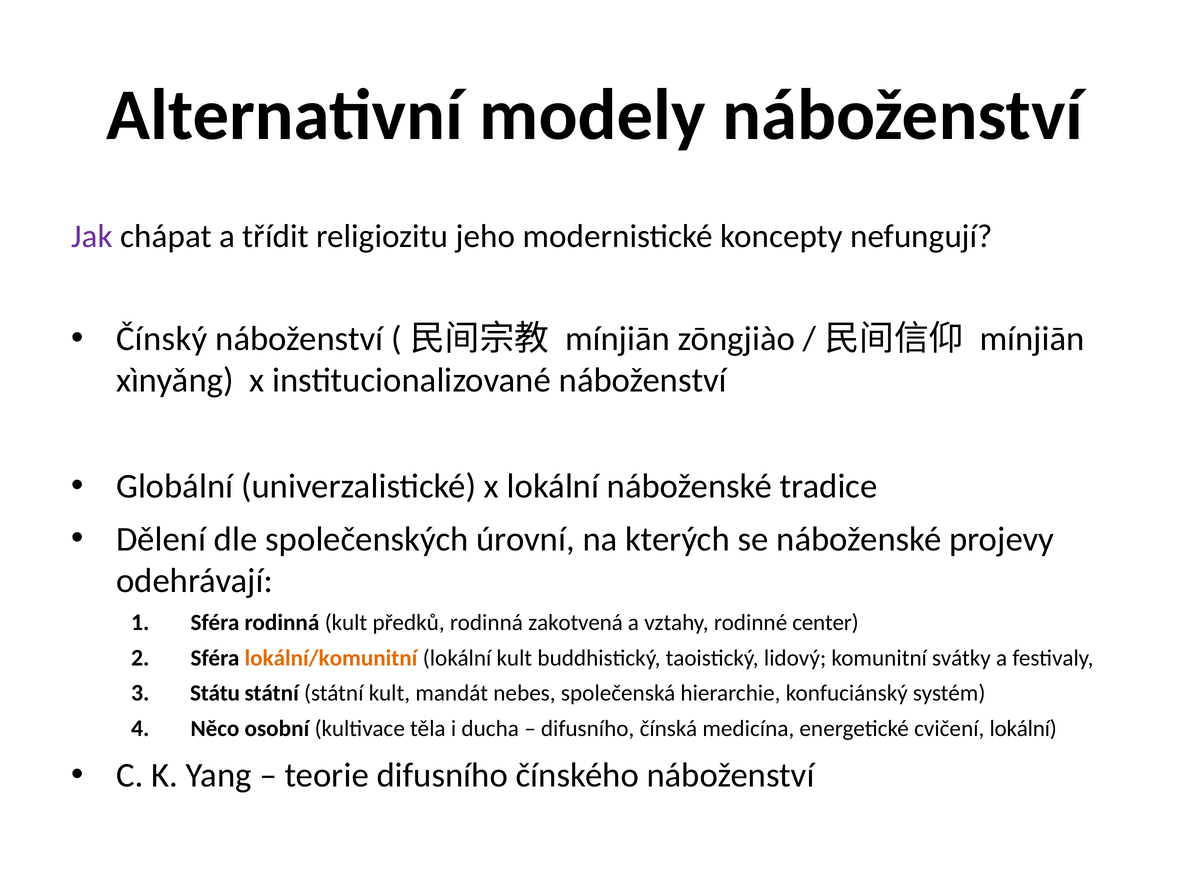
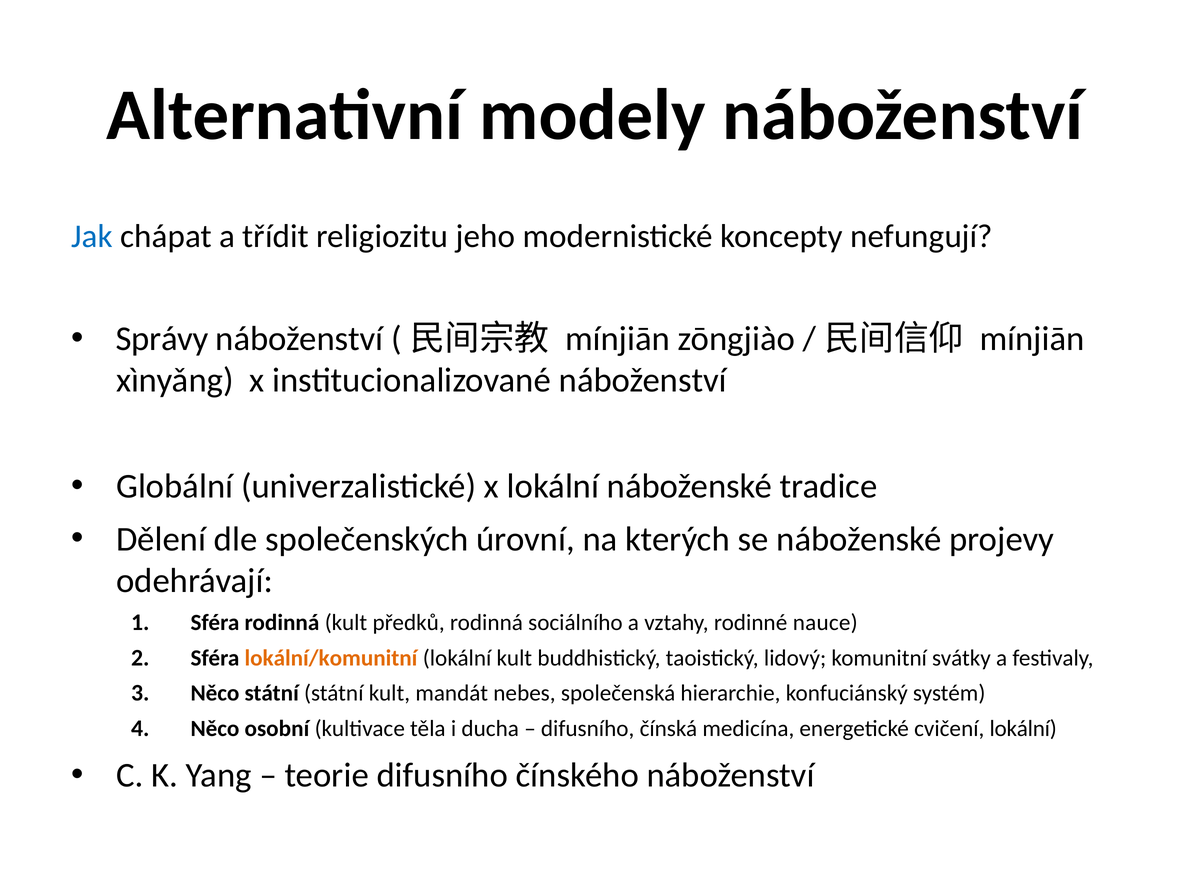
Jak colour: purple -> blue
Čínský: Čínský -> Správy
zakotvená: zakotvená -> sociálního
center: center -> nauce
Státu at (215, 693): Státu -> Něco
